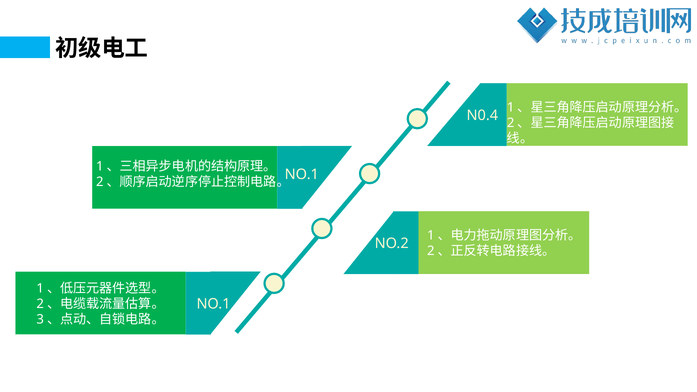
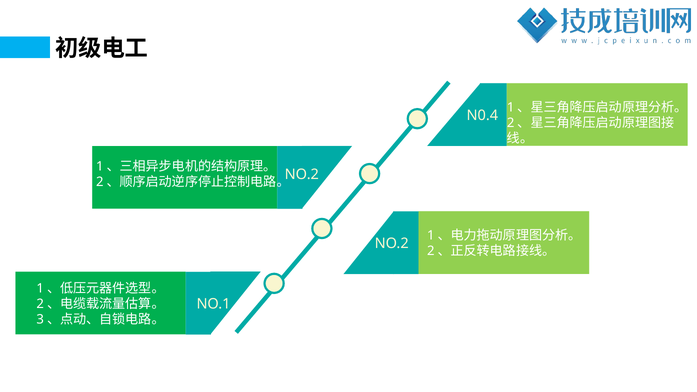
NO.1 at (302, 174): NO.1 -> NO.2
